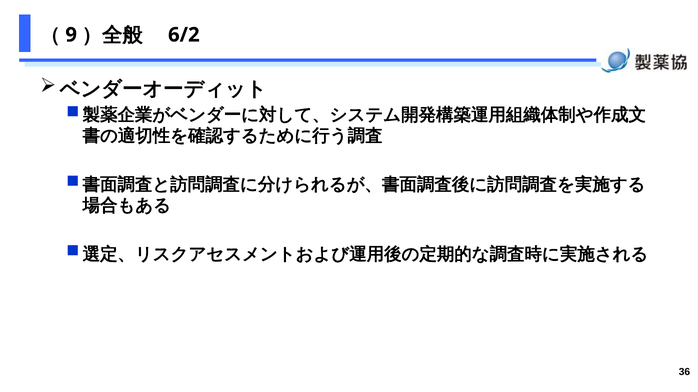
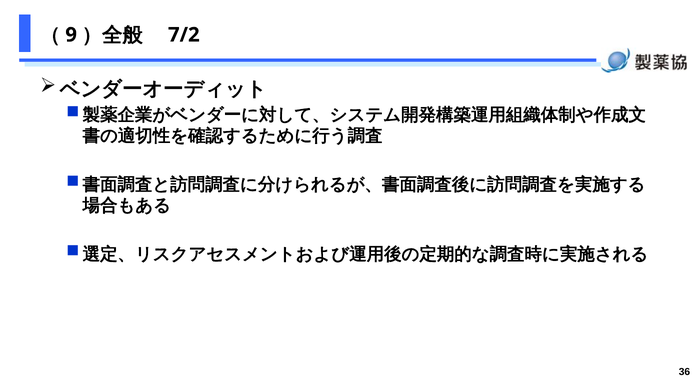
6/2: 6/2 -> 7/2
